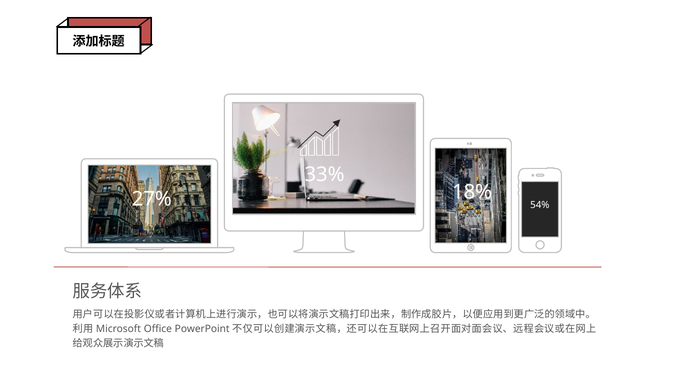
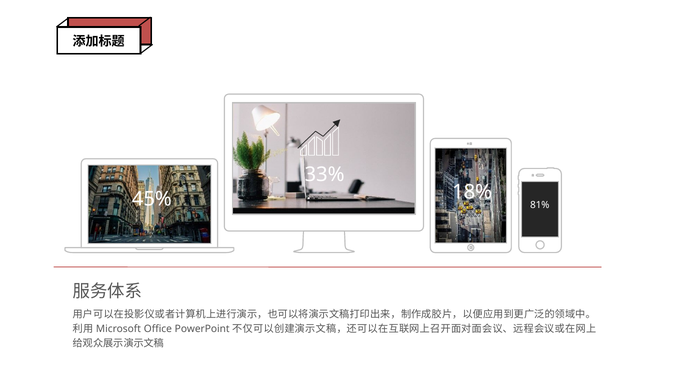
27%: 27% -> 45%
54%: 54% -> 81%
